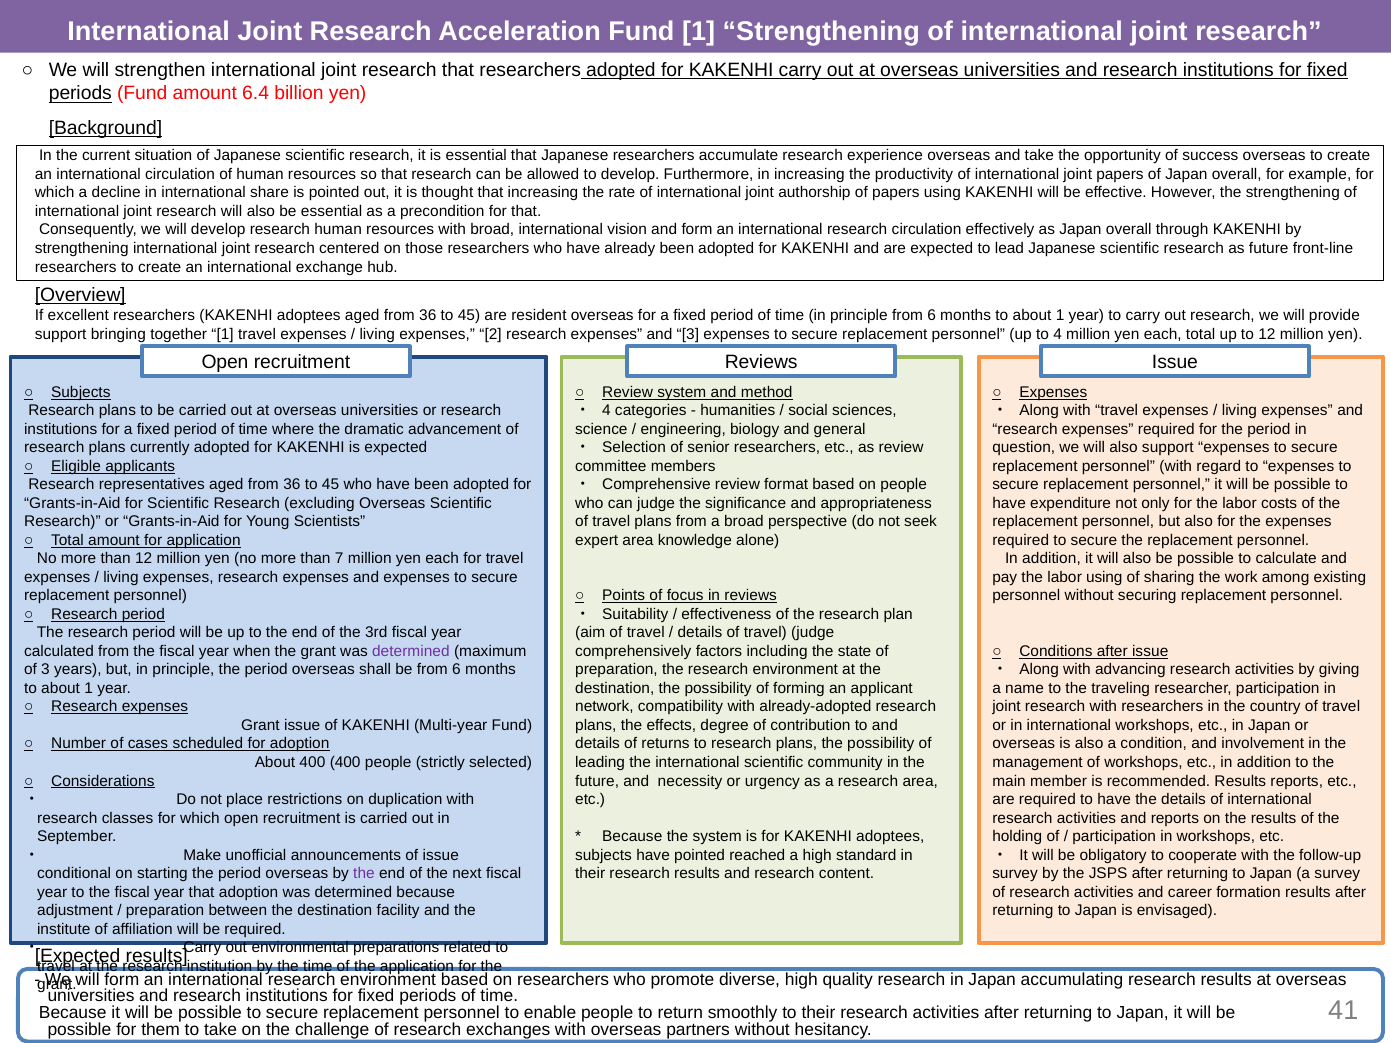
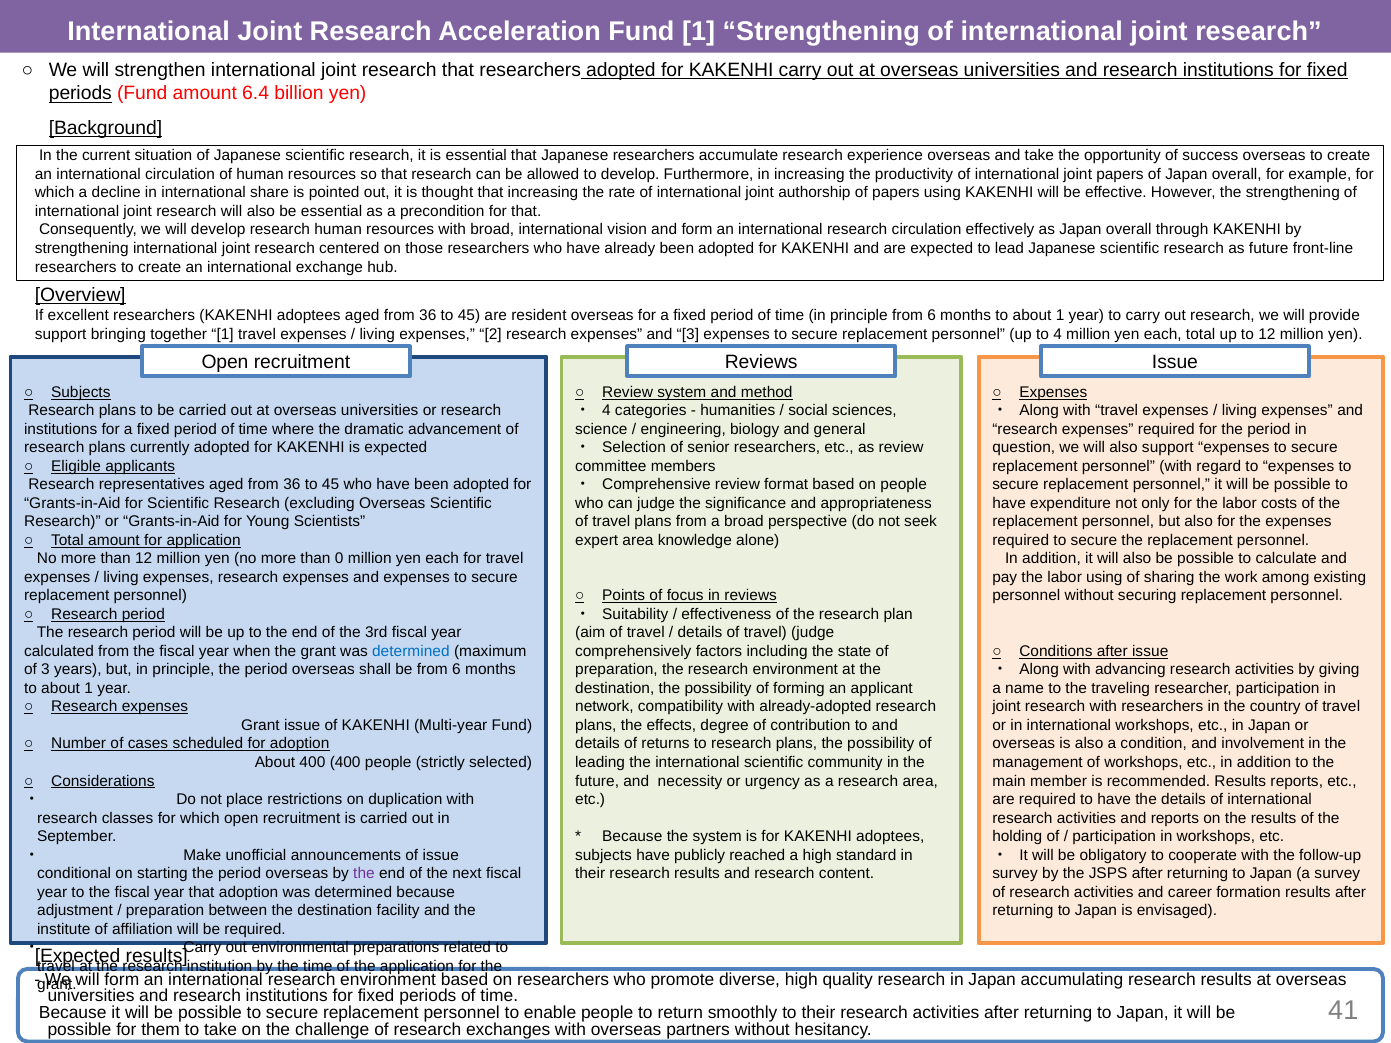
7: 7 -> 0
determined at (411, 652) colour: purple -> blue
have pointed: pointed -> publicly
